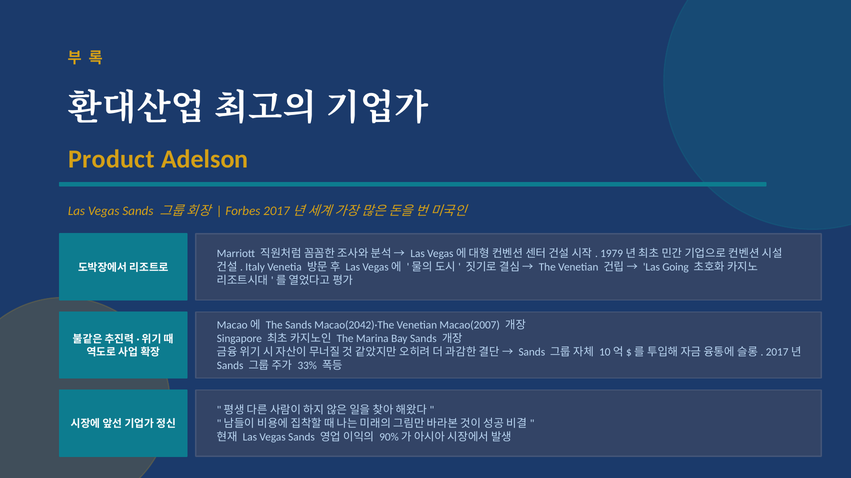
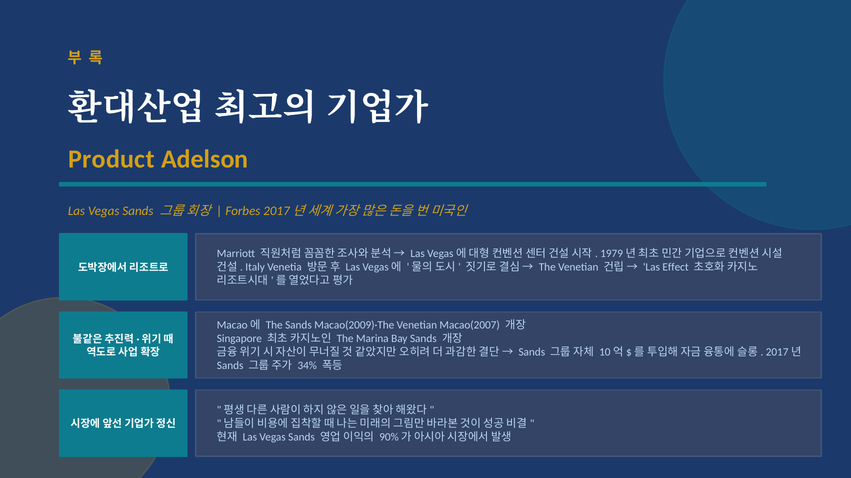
Going: Going -> Effect
Macao(2042)·The: Macao(2042)·The -> Macao(2009)·The
33%: 33% -> 34%
